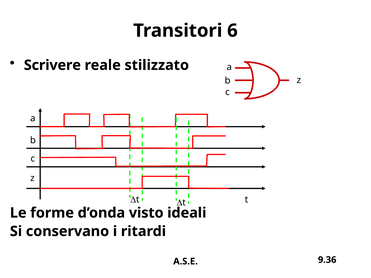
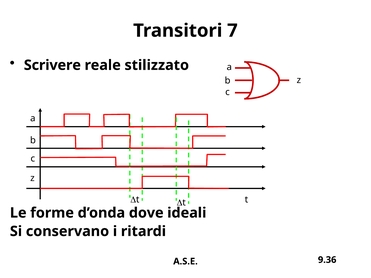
6: 6 -> 7
visto: visto -> dove
